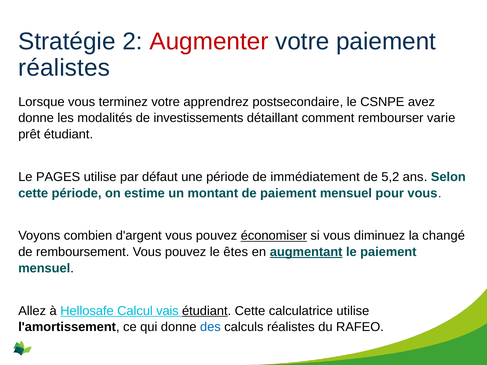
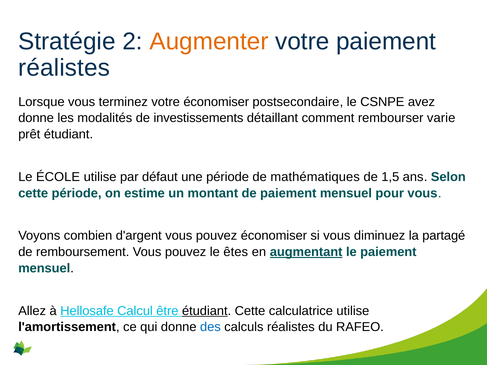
Augmenter colour: red -> orange
votre apprendrez: apprendrez -> économiser
PAGES: PAGES -> ÉCOLE
immédiatement: immédiatement -> mathématiques
5,2: 5,2 -> 1,5
économiser at (274, 236) underline: present -> none
changé: changé -> partagé
vais: vais -> être
